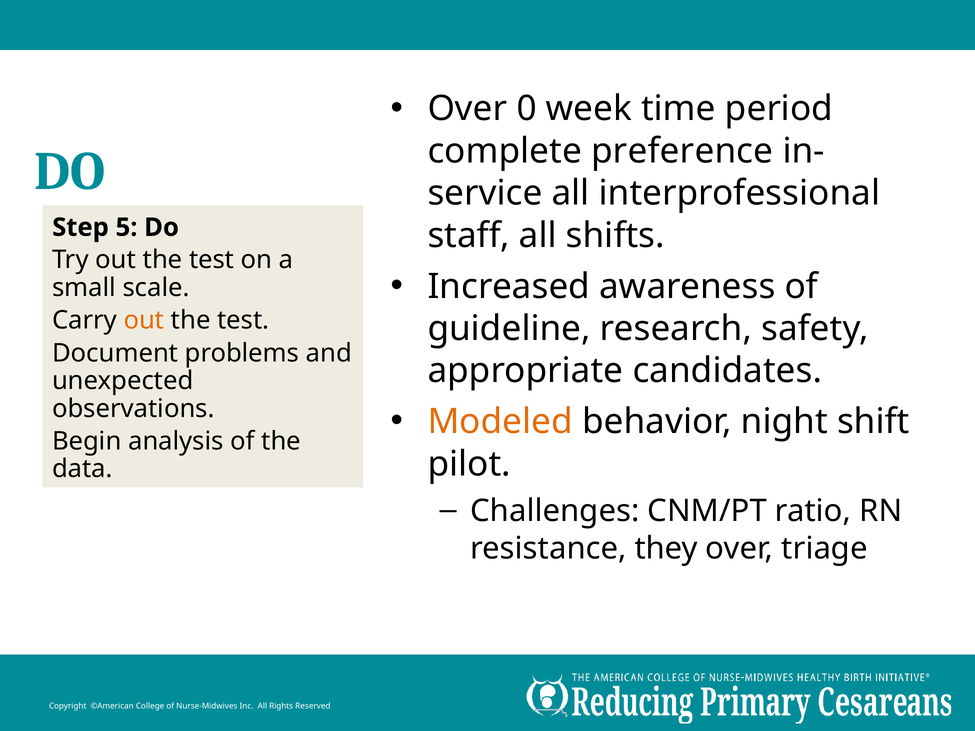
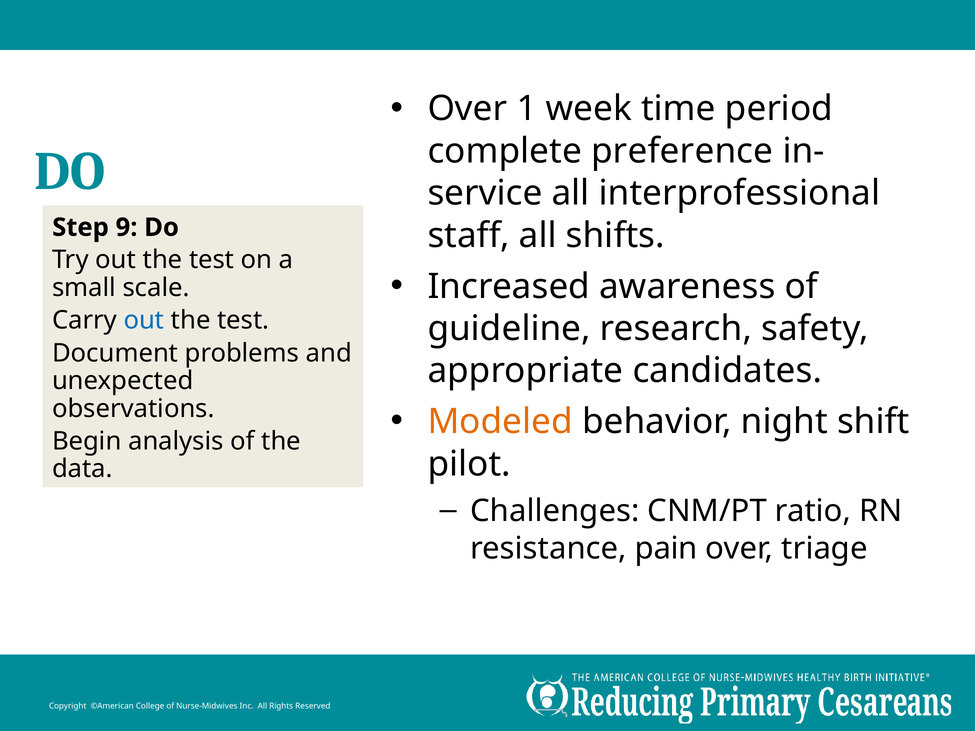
0: 0 -> 1
5: 5 -> 9
out at (144, 321) colour: orange -> blue
they: they -> pain
